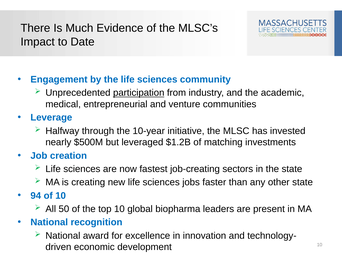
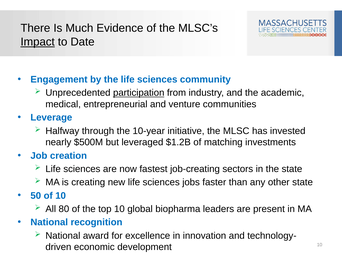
Impact underline: none -> present
94: 94 -> 50
50: 50 -> 80
